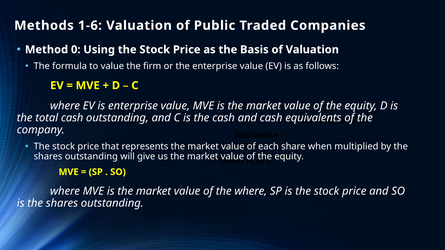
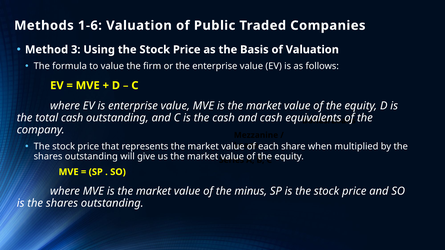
0: 0 -> 3
the where: where -> minus
